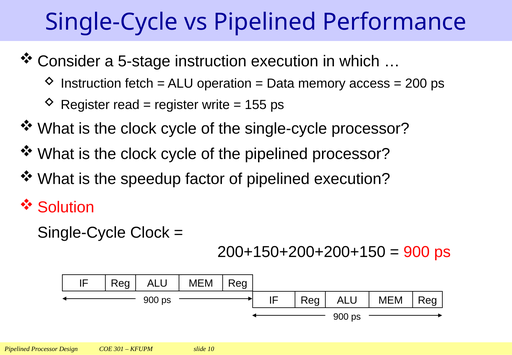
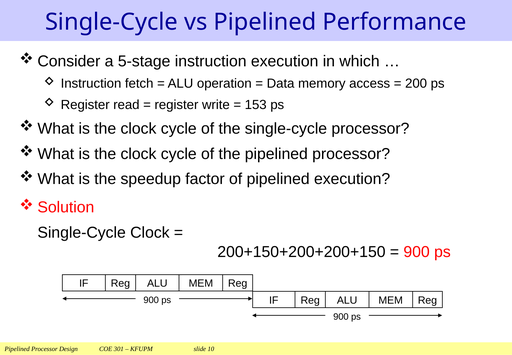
155: 155 -> 153
